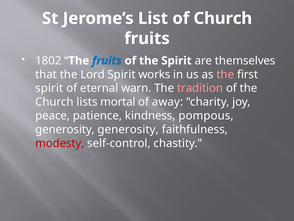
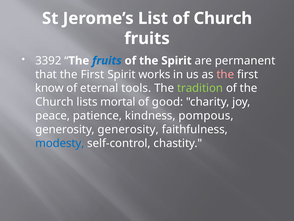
1802: 1802 -> 3392
themselves: themselves -> permanent
that the Lord: Lord -> First
spirit at (49, 88): spirit -> know
warn: warn -> tools
tradition colour: pink -> light green
away: away -> good
modesty colour: red -> blue
